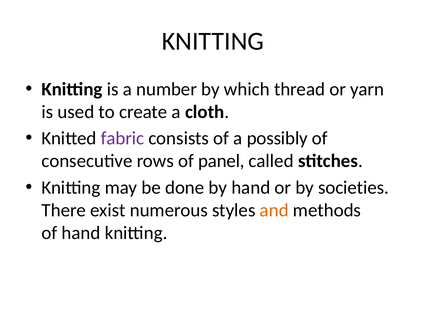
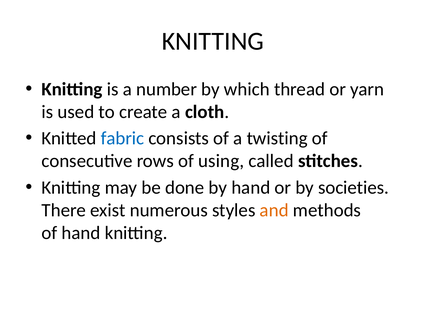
fabric colour: purple -> blue
possibly: possibly -> twisting
panel: panel -> using
